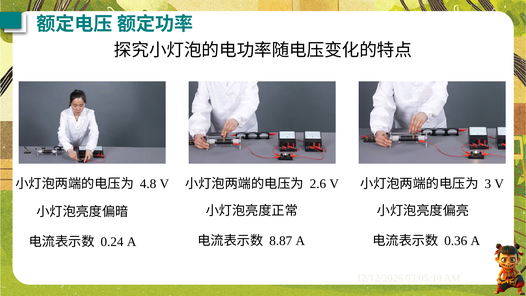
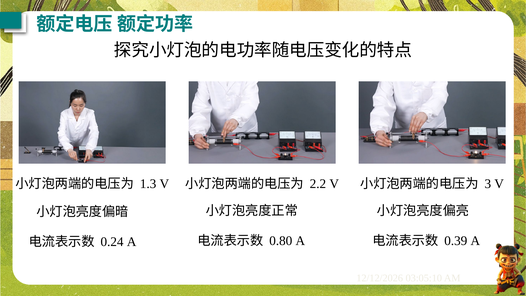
4.8: 4.8 -> 1.3
2.6: 2.6 -> 2.2
8.87: 8.87 -> 0.80
0.36: 0.36 -> 0.39
